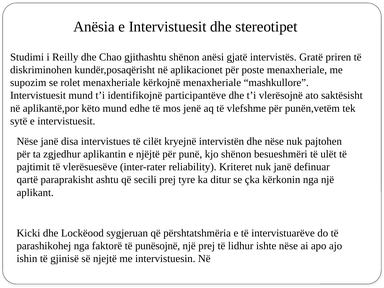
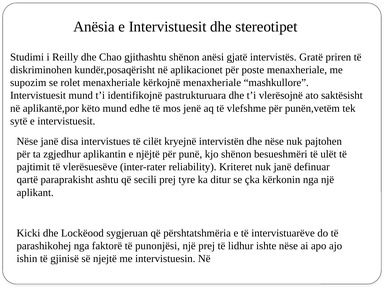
participantëve: participantëve -> pastrukturuara
punësojnë: punësojnë -> punonjësi
